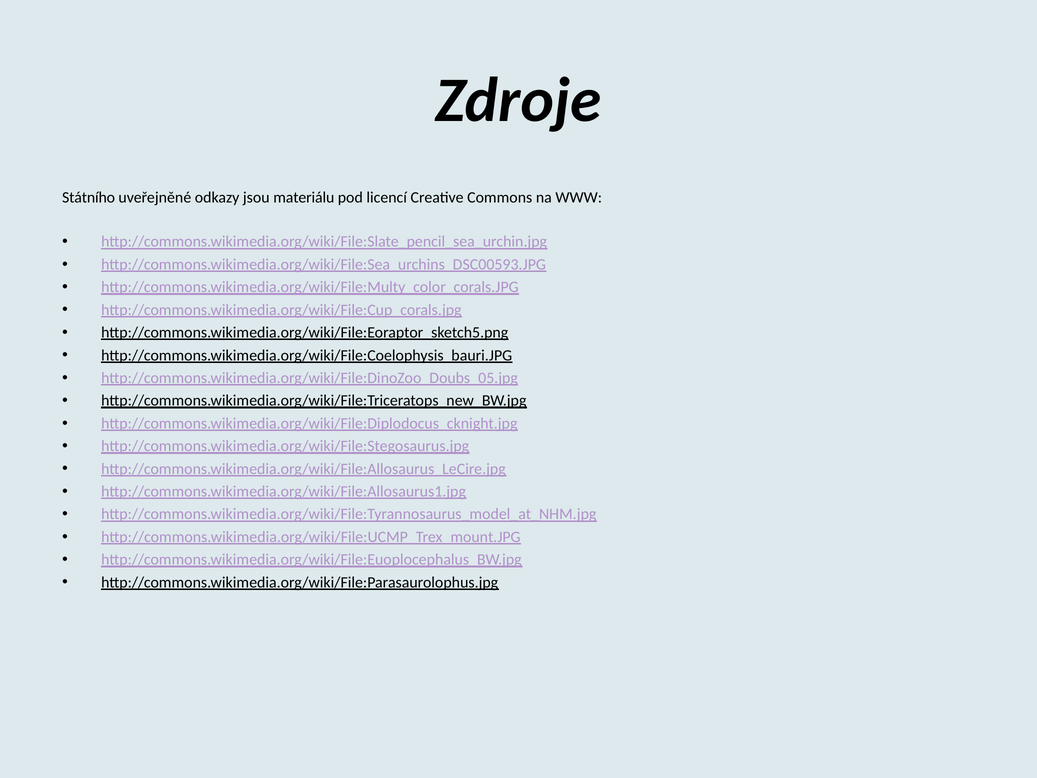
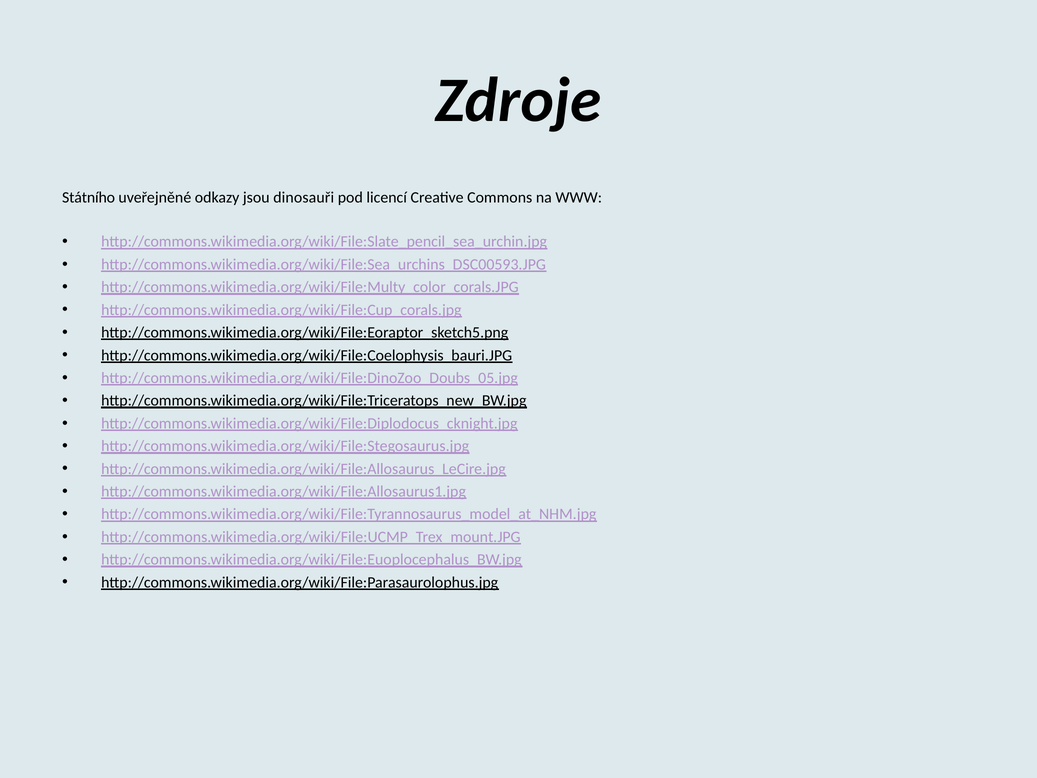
materiálu: materiálu -> dinosauři
